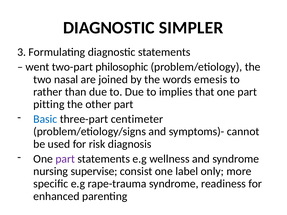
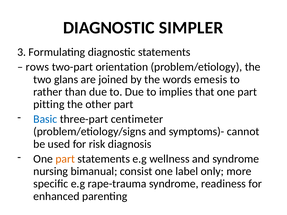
went: went -> rows
philosophic: philosophic -> orientation
nasal: nasal -> glans
part at (65, 159) colour: purple -> orange
supervise: supervise -> bimanual
